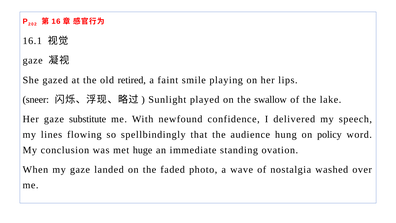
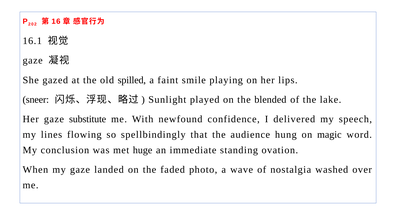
retired: retired -> spilled
swallow: swallow -> blended
policy: policy -> magic
